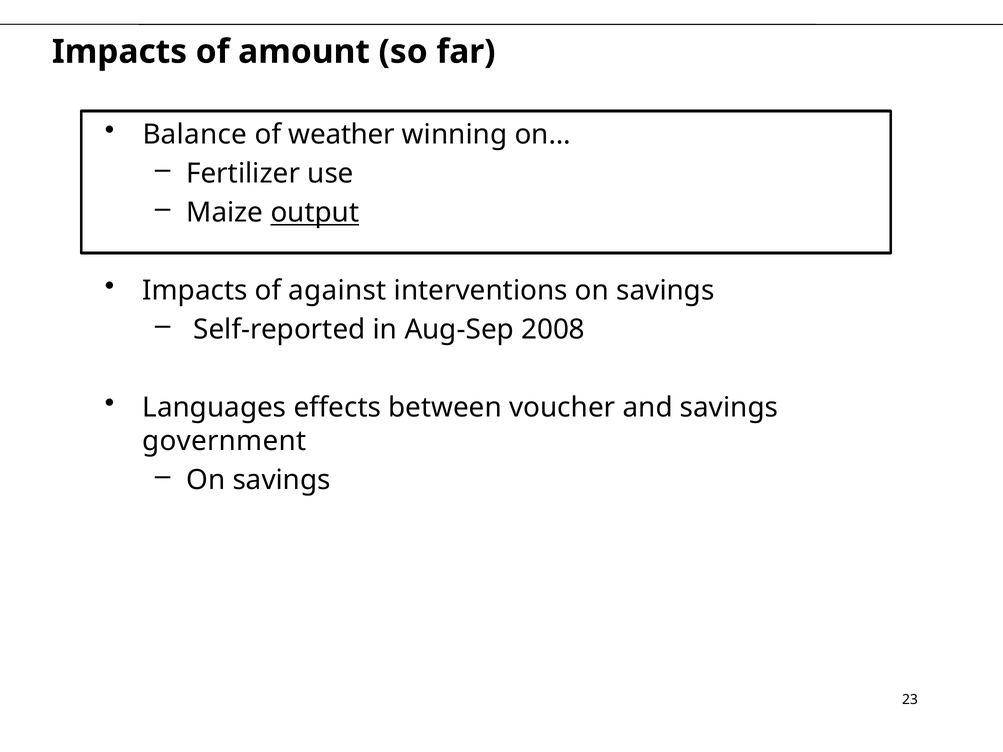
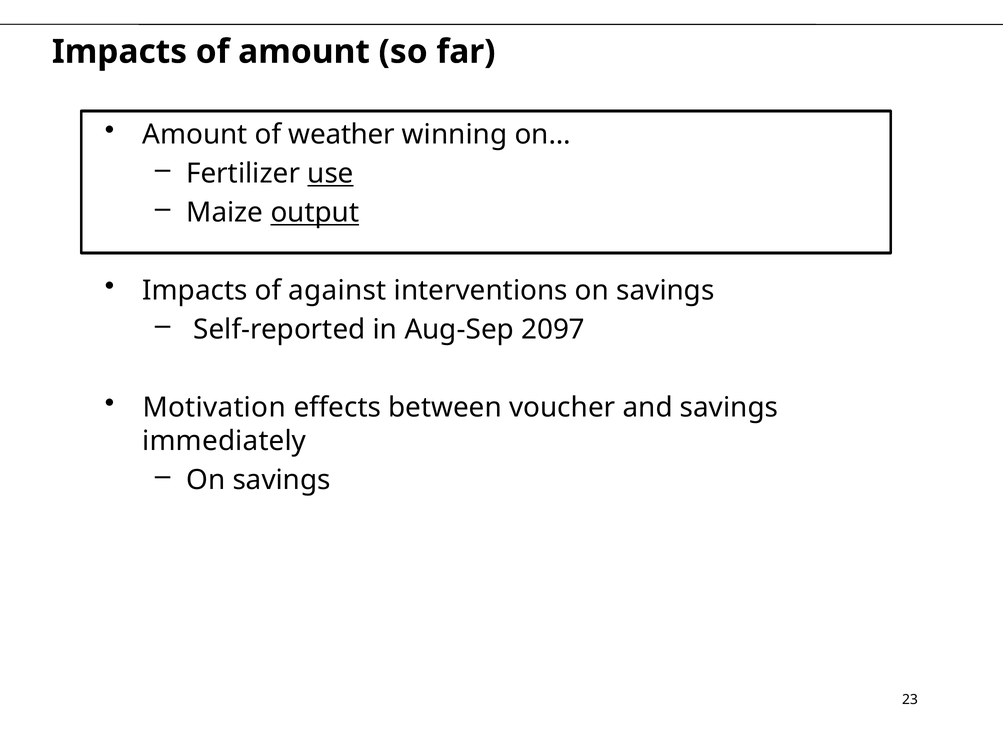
Balance at (195, 135): Balance -> Amount
use underline: none -> present
2008: 2008 -> 2097
Languages: Languages -> Motivation
government: government -> immediately
